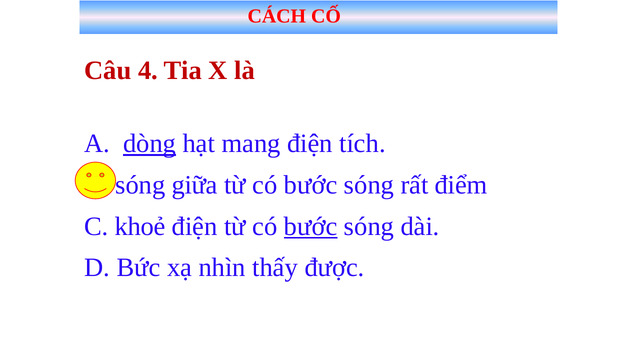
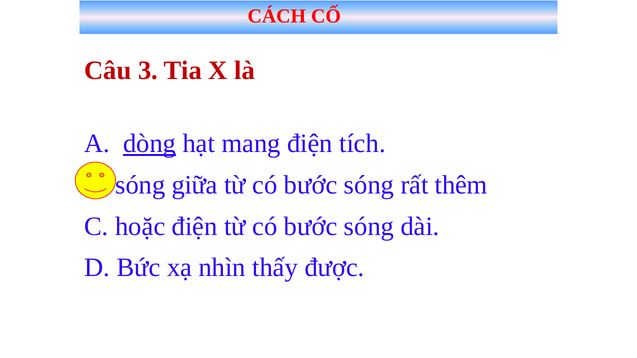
4: 4 -> 3
điểm: điểm -> thêm
khoẻ: khoẻ -> hoặc
bước at (311, 226) underline: present -> none
